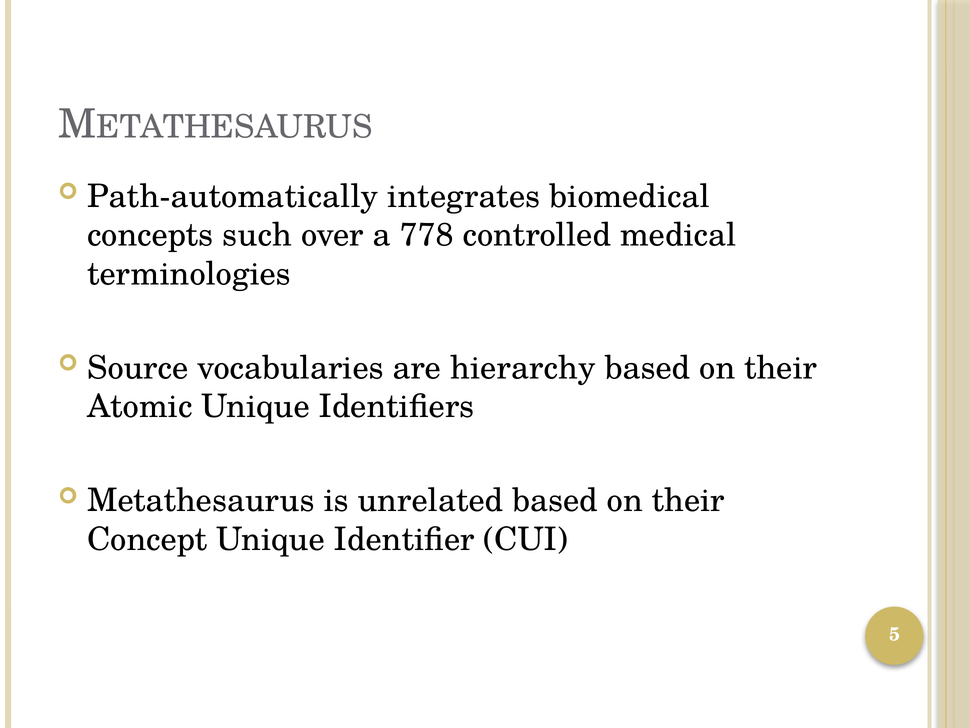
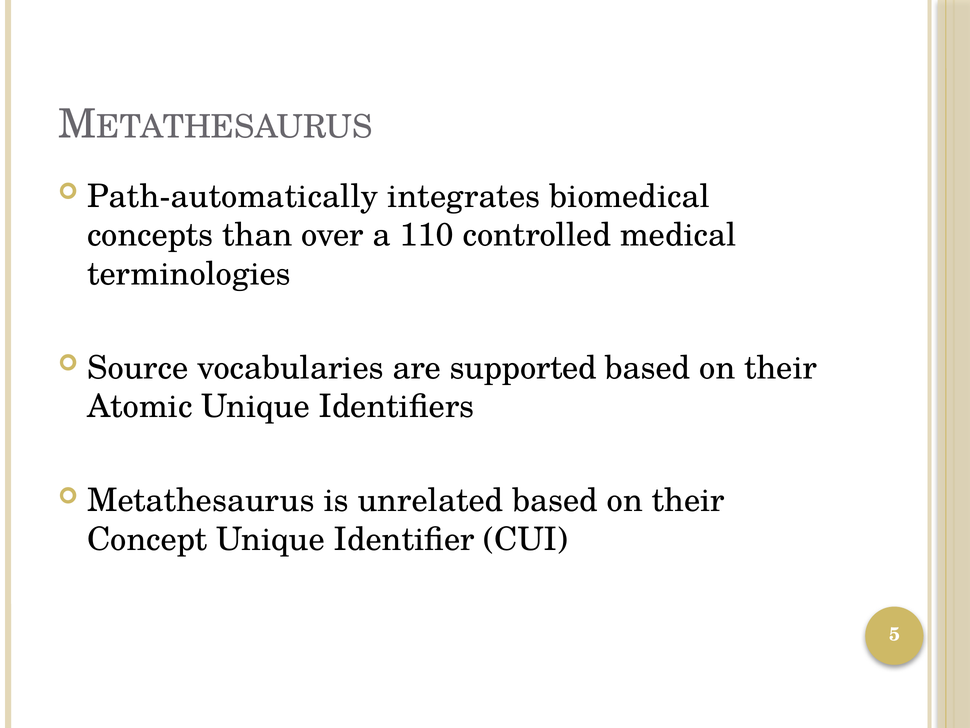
such: such -> than
778: 778 -> 110
hierarchy: hierarchy -> supported
